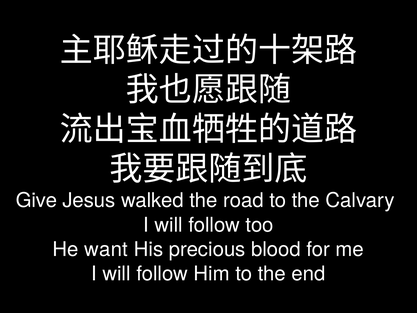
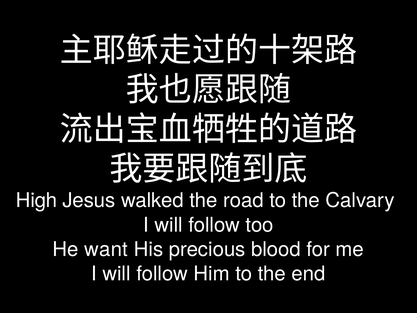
Give: Give -> High
